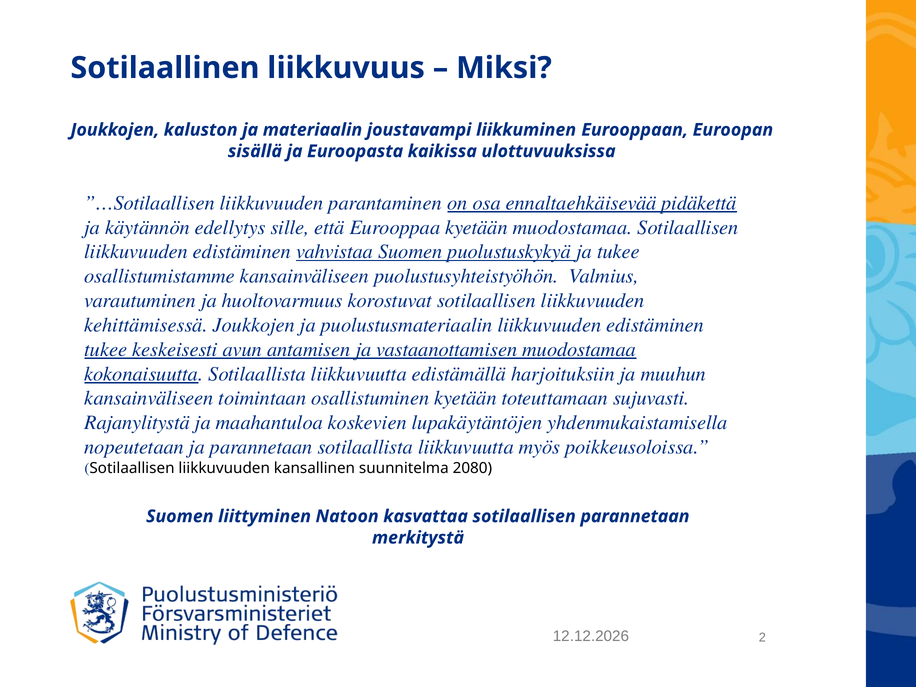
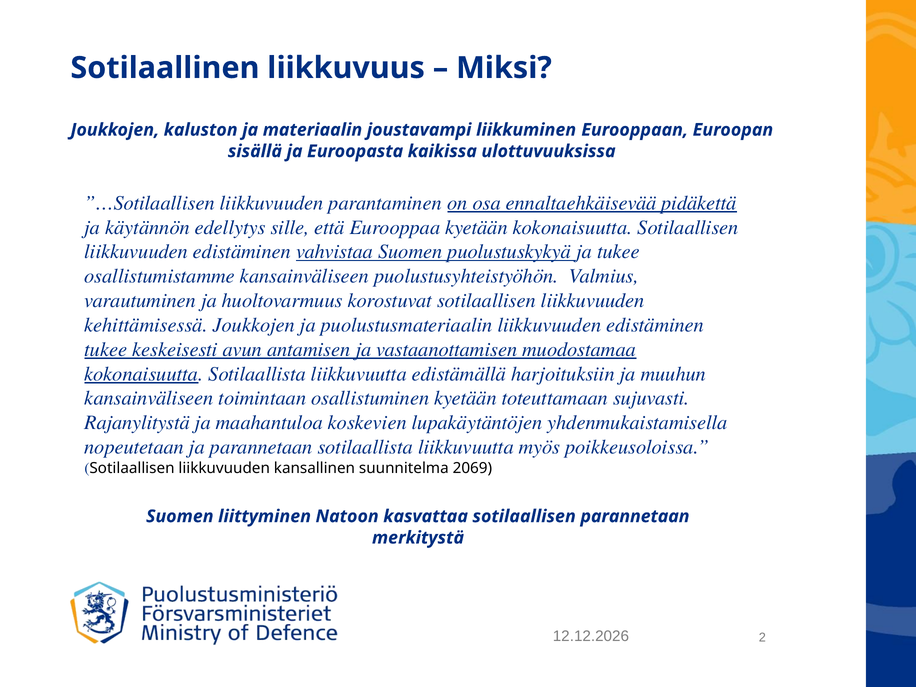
kyetään muodostamaa: muodostamaa -> kokonaisuutta
2080: 2080 -> 2069
